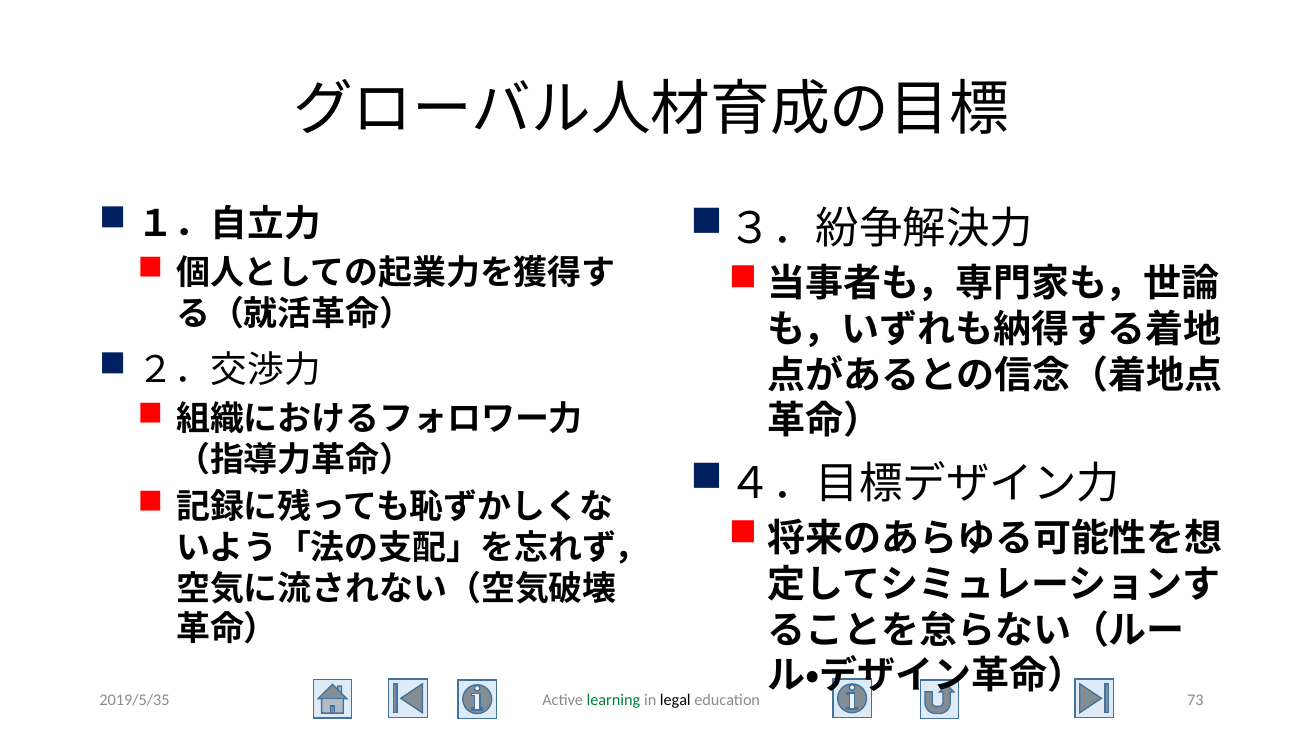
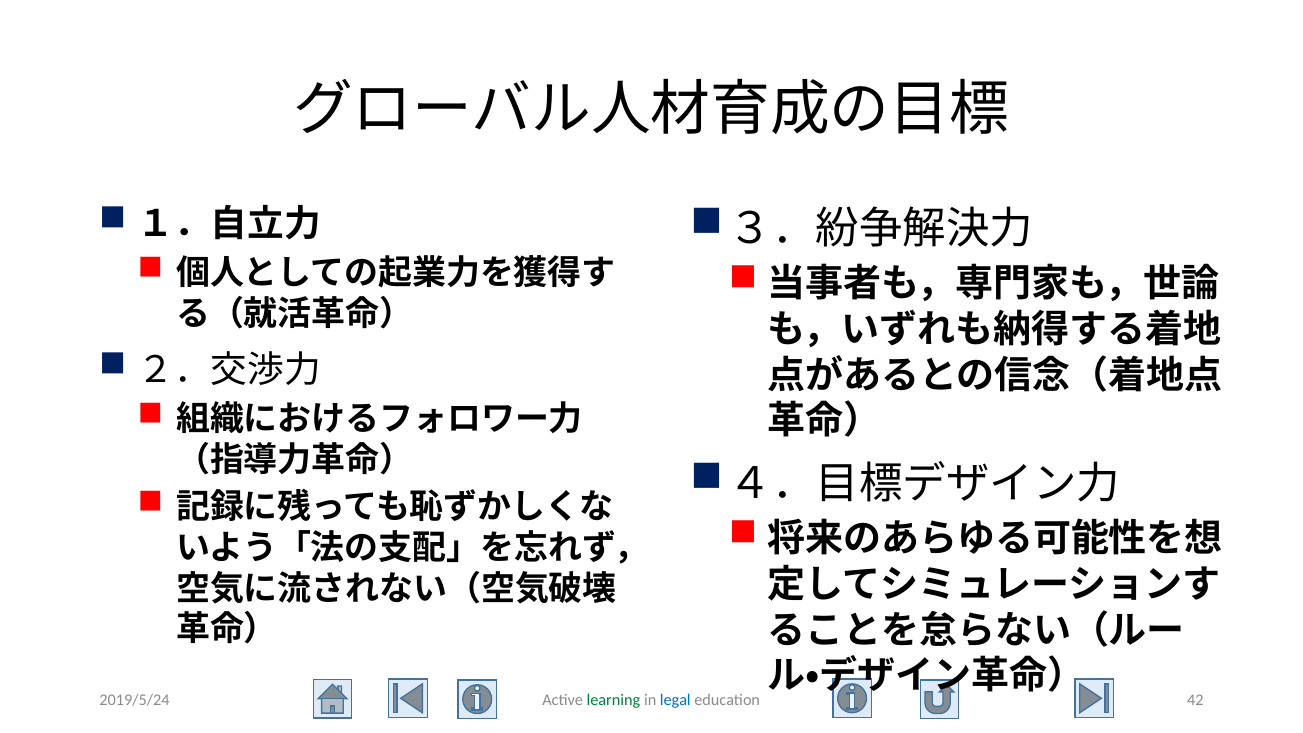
2019/5/35: 2019/5/35 -> 2019/5/24
legal colour: black -> blue
73: 73 -> 42
